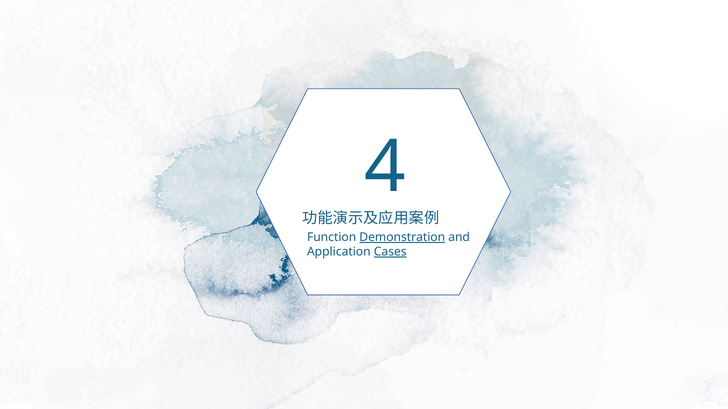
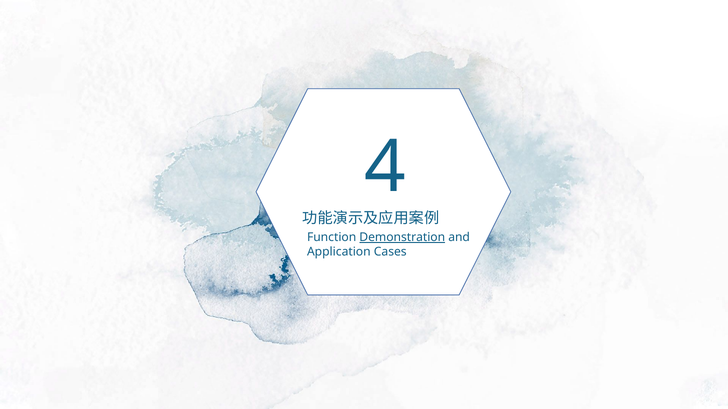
Cases underline: present -> none
